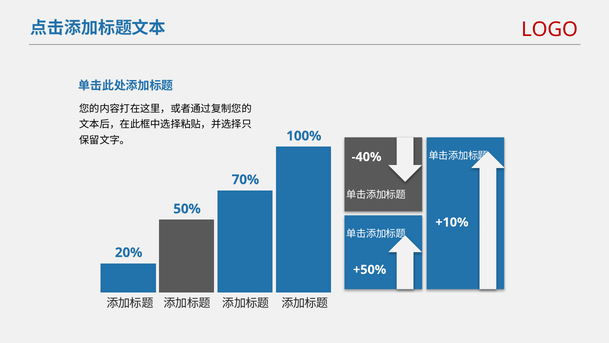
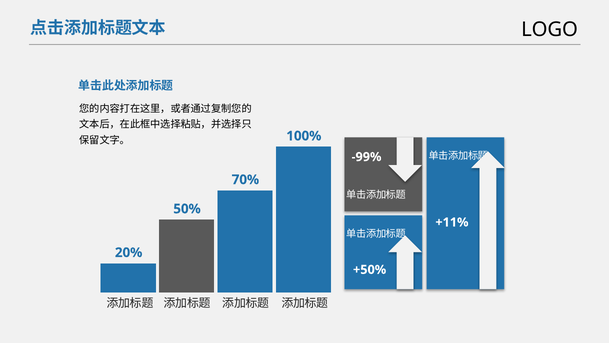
LOGO colour: red -> black
-40%: -40% -> -99%
+10%: +10% -> +11%
